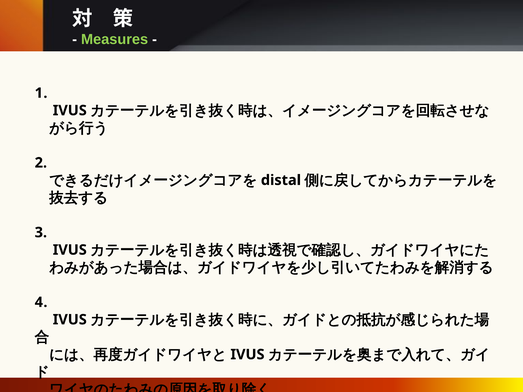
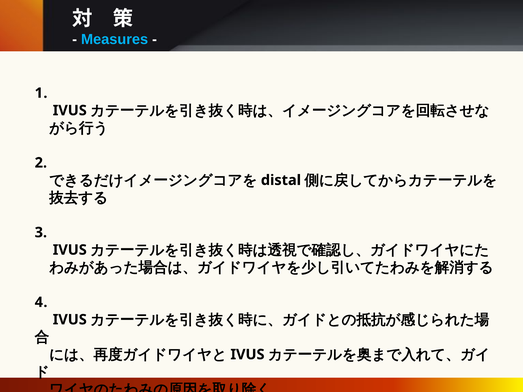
Measures colour: light green -> light blue
